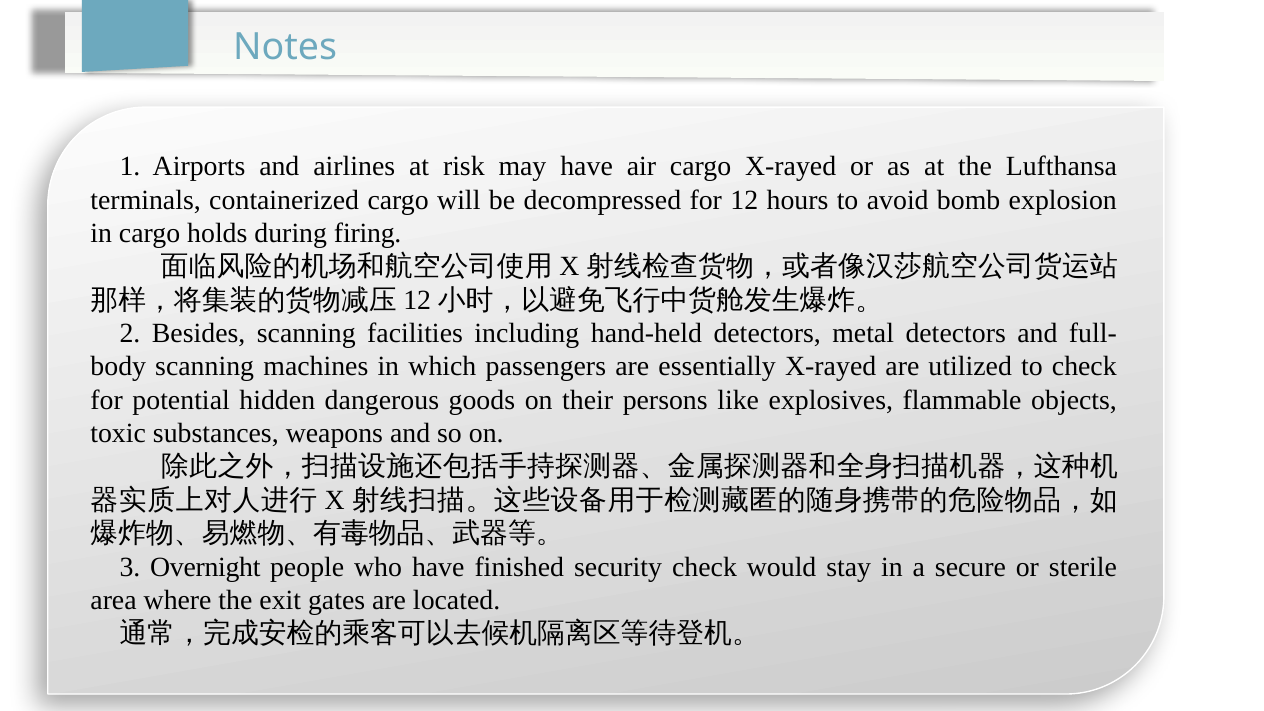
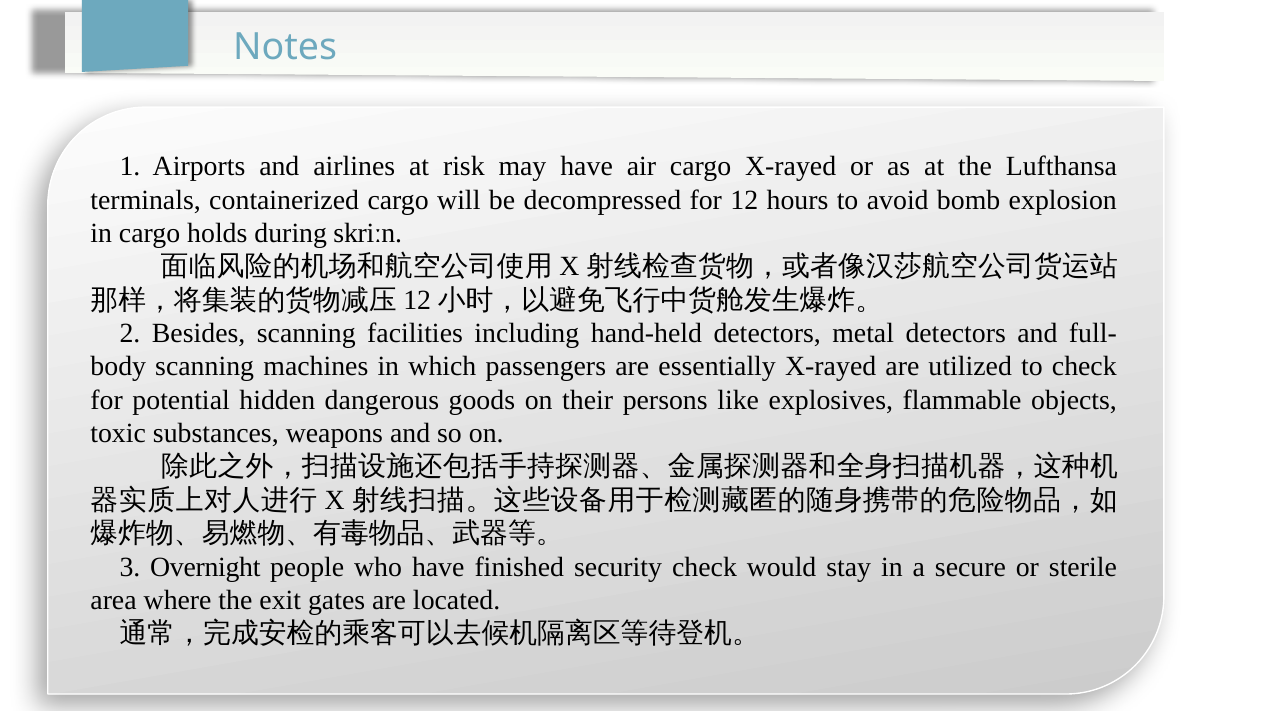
firing: firing -> skriːn
